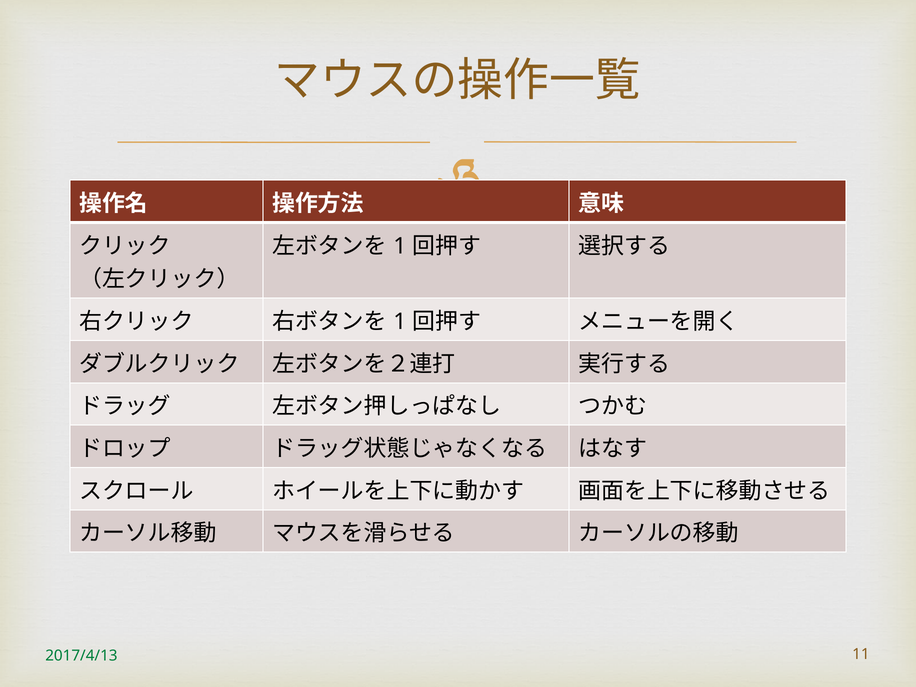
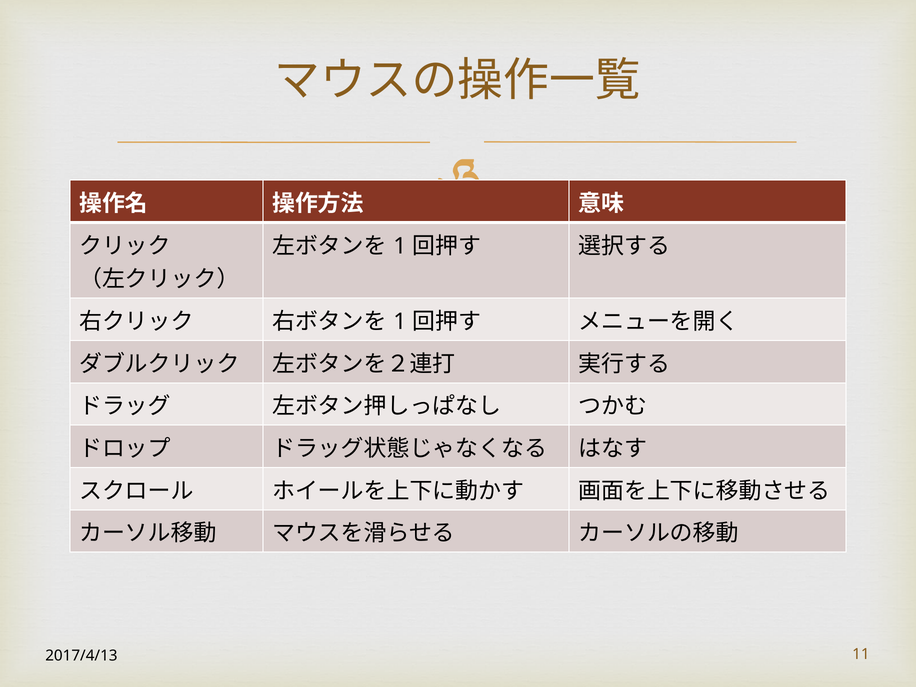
2017/4/13 colour: green -> black
